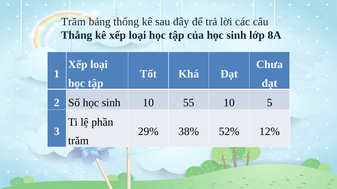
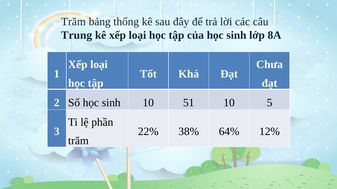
Thắng: Thắng -> Trung
55: 55 -> 51
29%: 29% -> 22%
52%: 52% -> 64%
